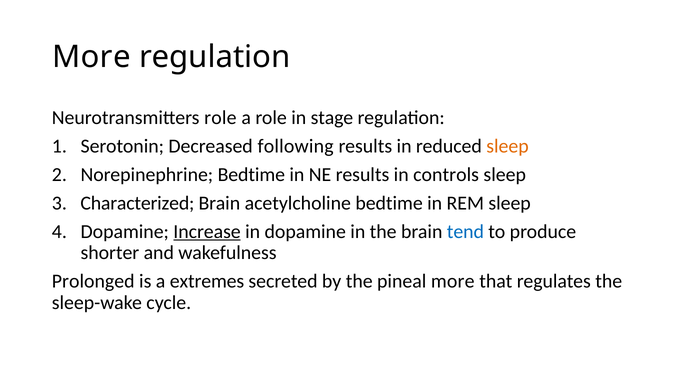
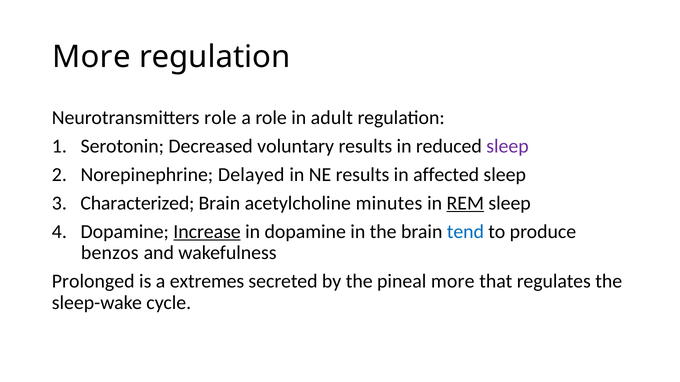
stage: stage -> adult
following: following -> voluntary
sleep at (508, 146) colour: orange -> purple
Norepinephrine Bedtime: Bedtime -> Delayed
controls: controls -> affected
acetylcholine bedtime: bedtime -> minutes
REM underline: none -> present
shorter: shorter -> benzos
